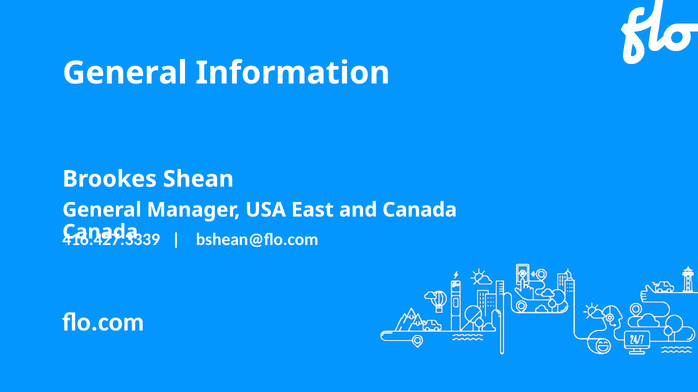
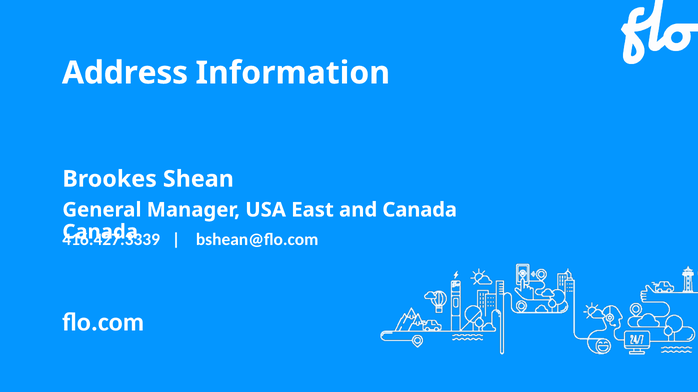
General at (125, 73): General -> Address
